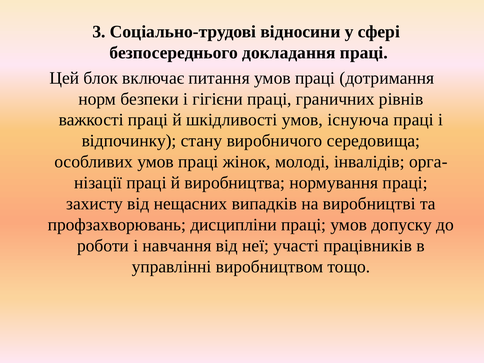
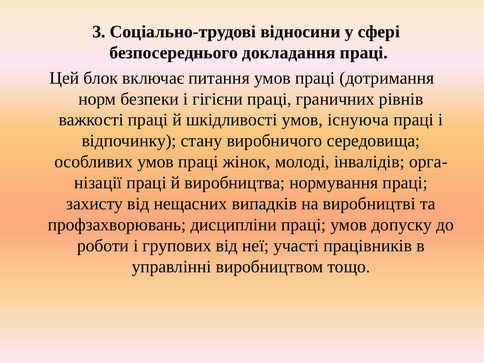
навчання: навчання -> групових
